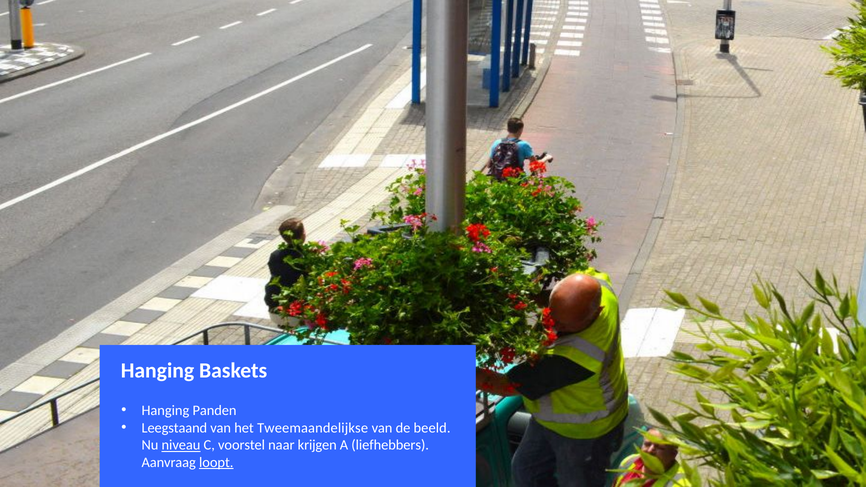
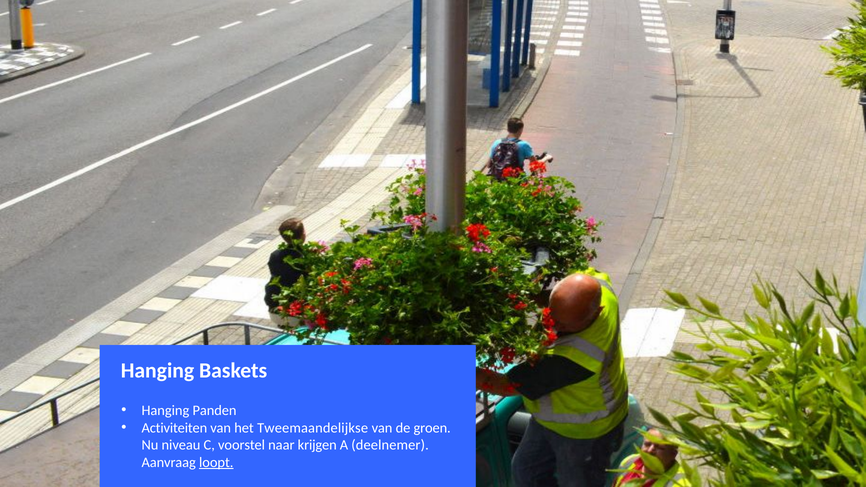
Leegstaand: Leegstaand -> Activiteiten
beeld: beeld -> groen
niveau underline: present -> none
liefhebbers: liefhebbers -> deelnemer
